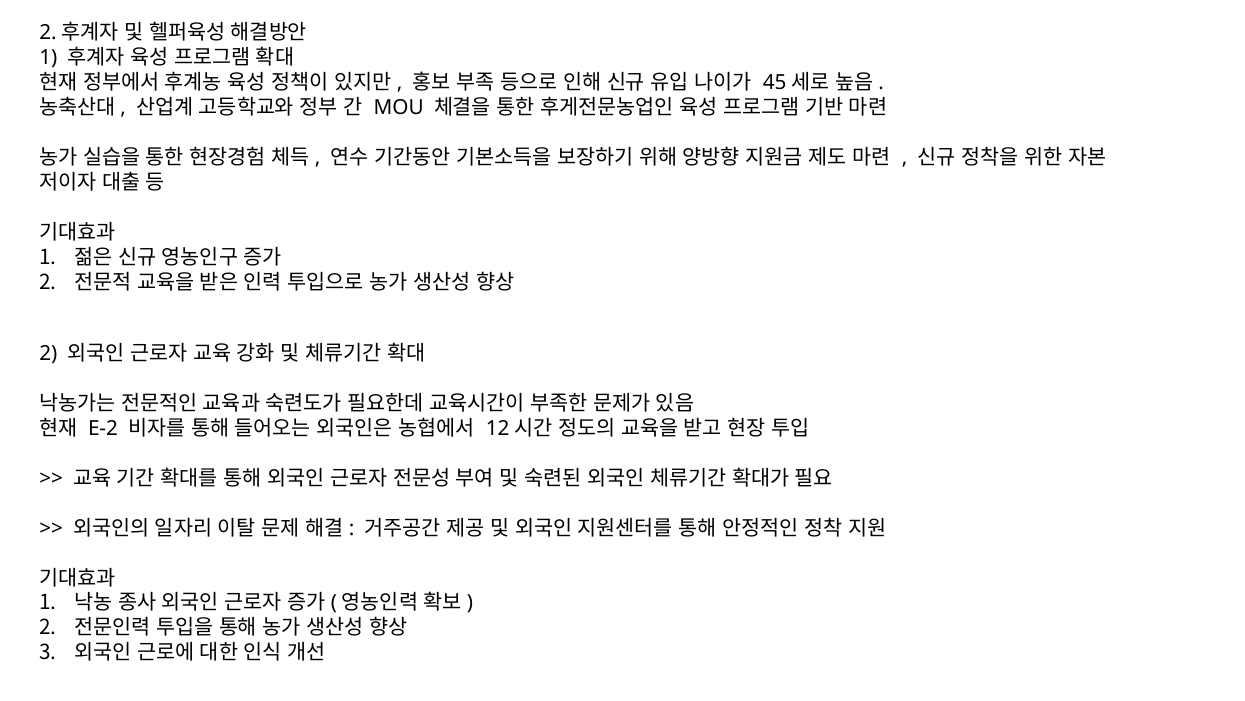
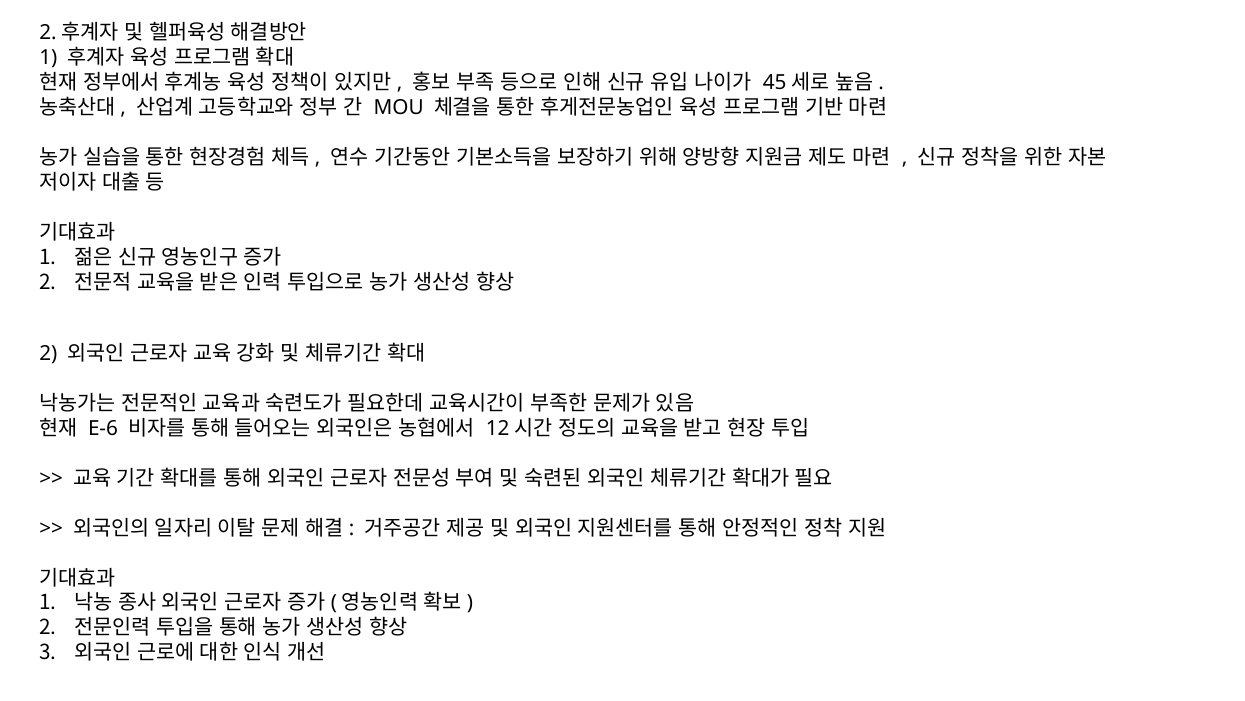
E-2: E-2 -> E-6
